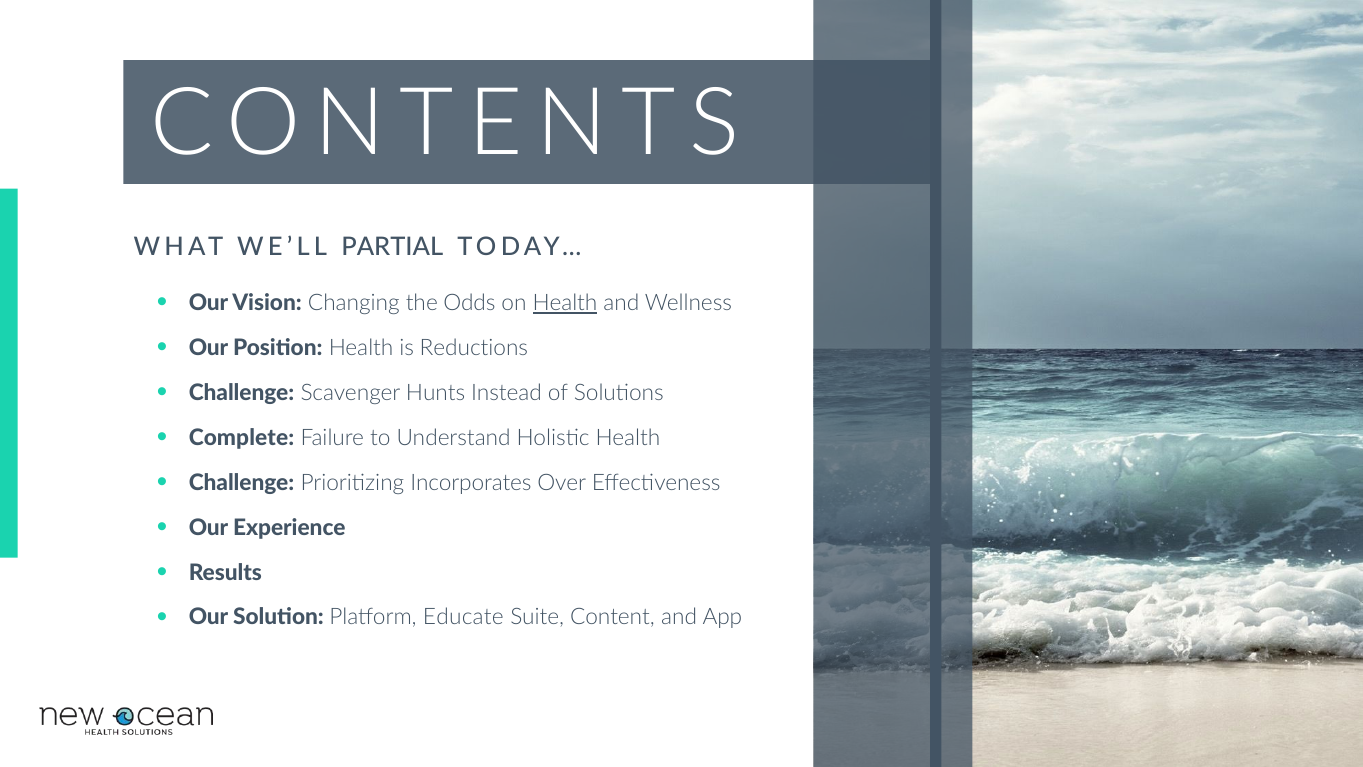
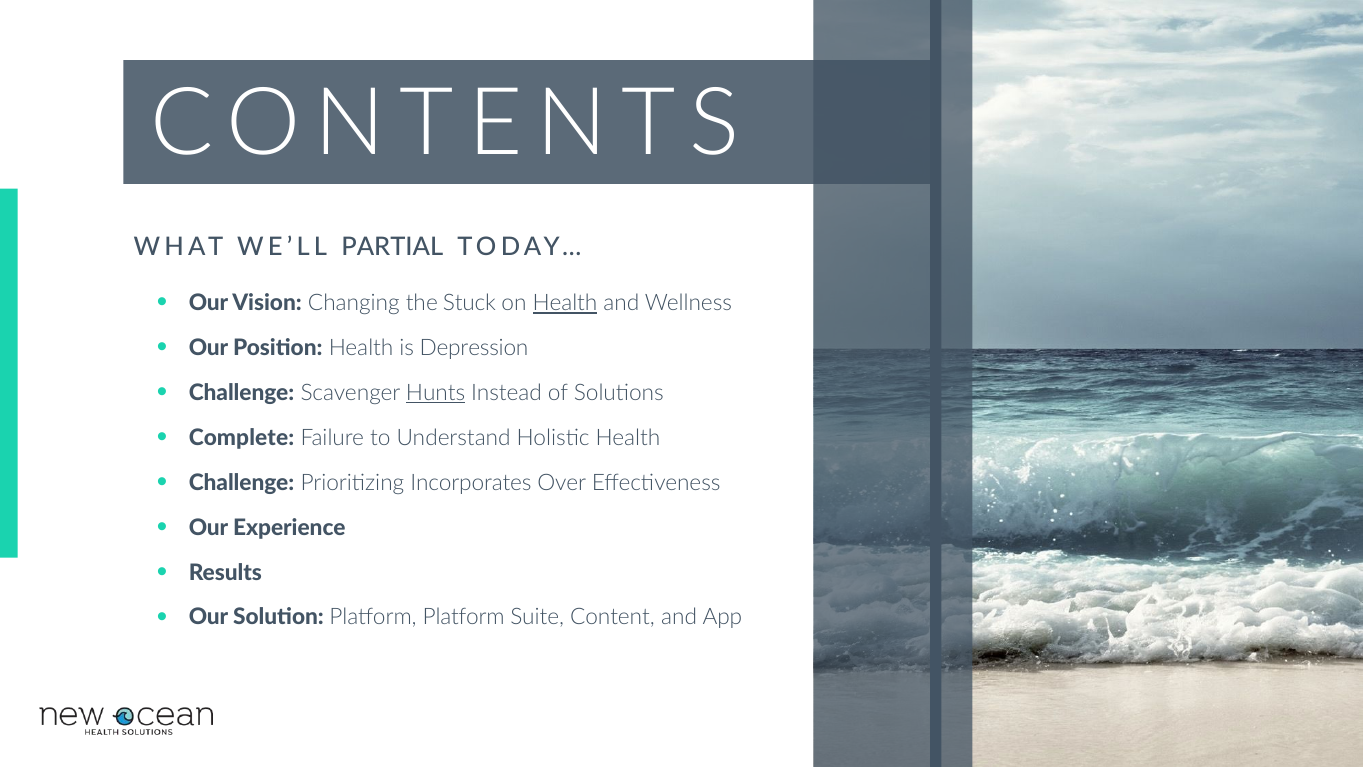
Odds: Odds -> Stuck
Reductions: Reductions -> Depression
Hunts underline: none -> present
Platform Educate: Educate -> Platform
